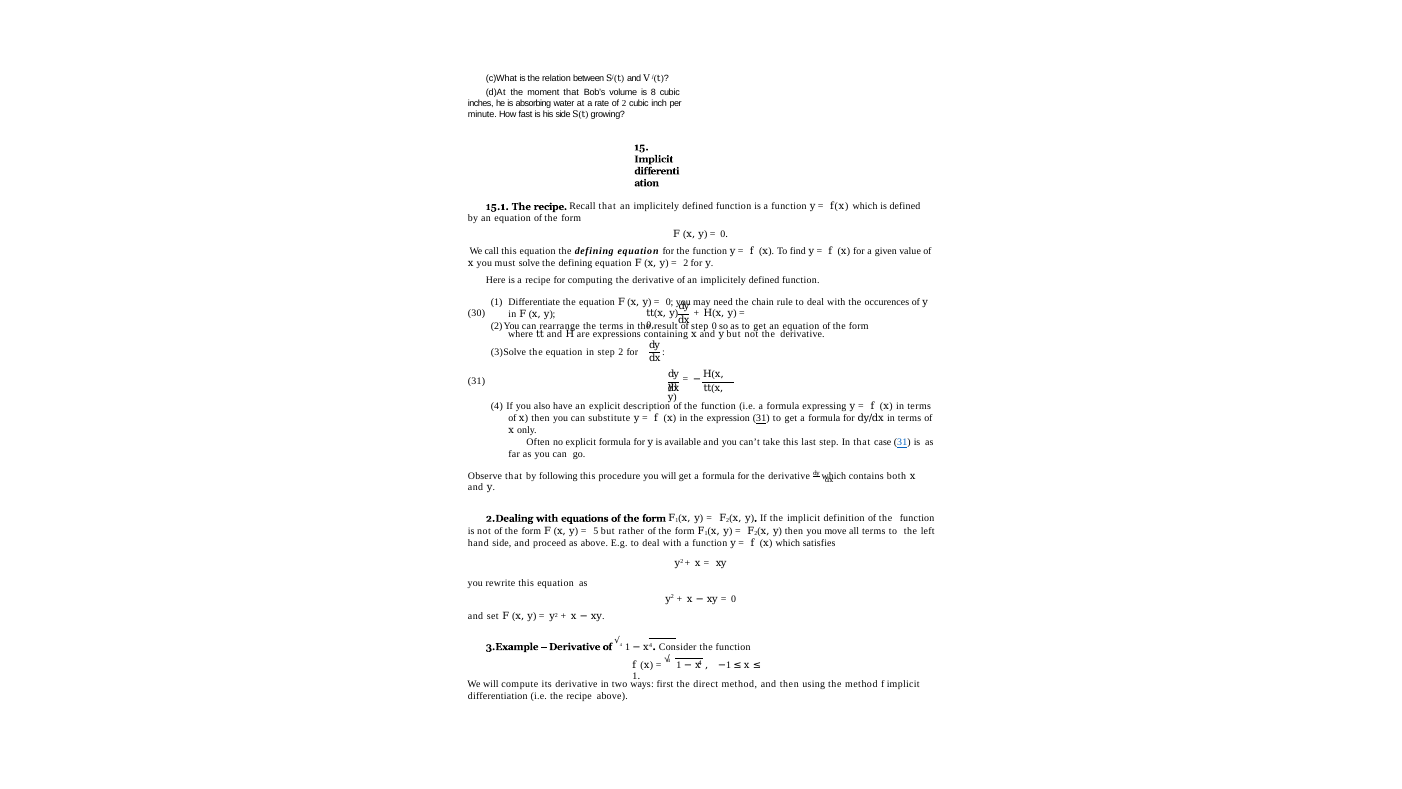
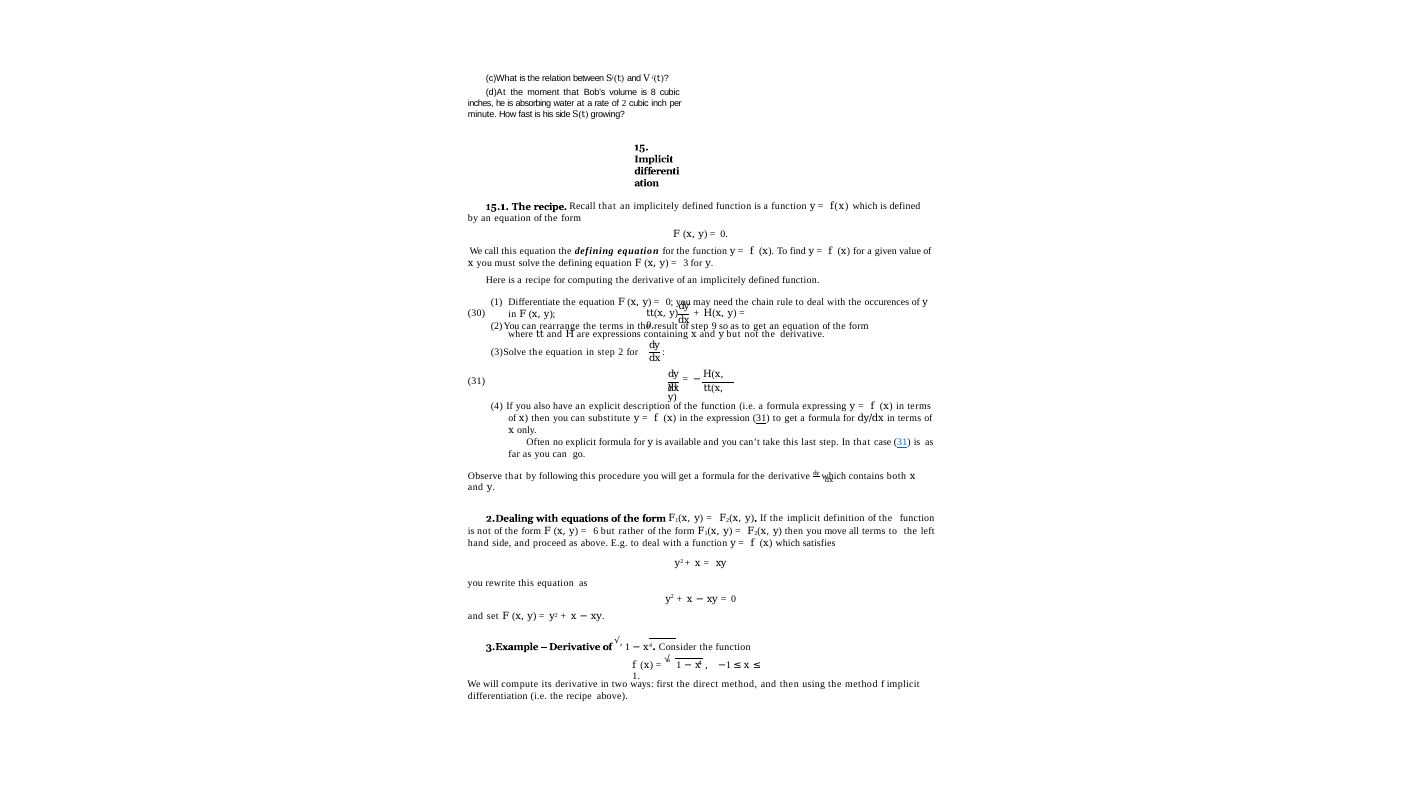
2 at (686, 263): 2 -> 3
step 0: 0 -> 9
5 at (596, 531): 5 -> 6
